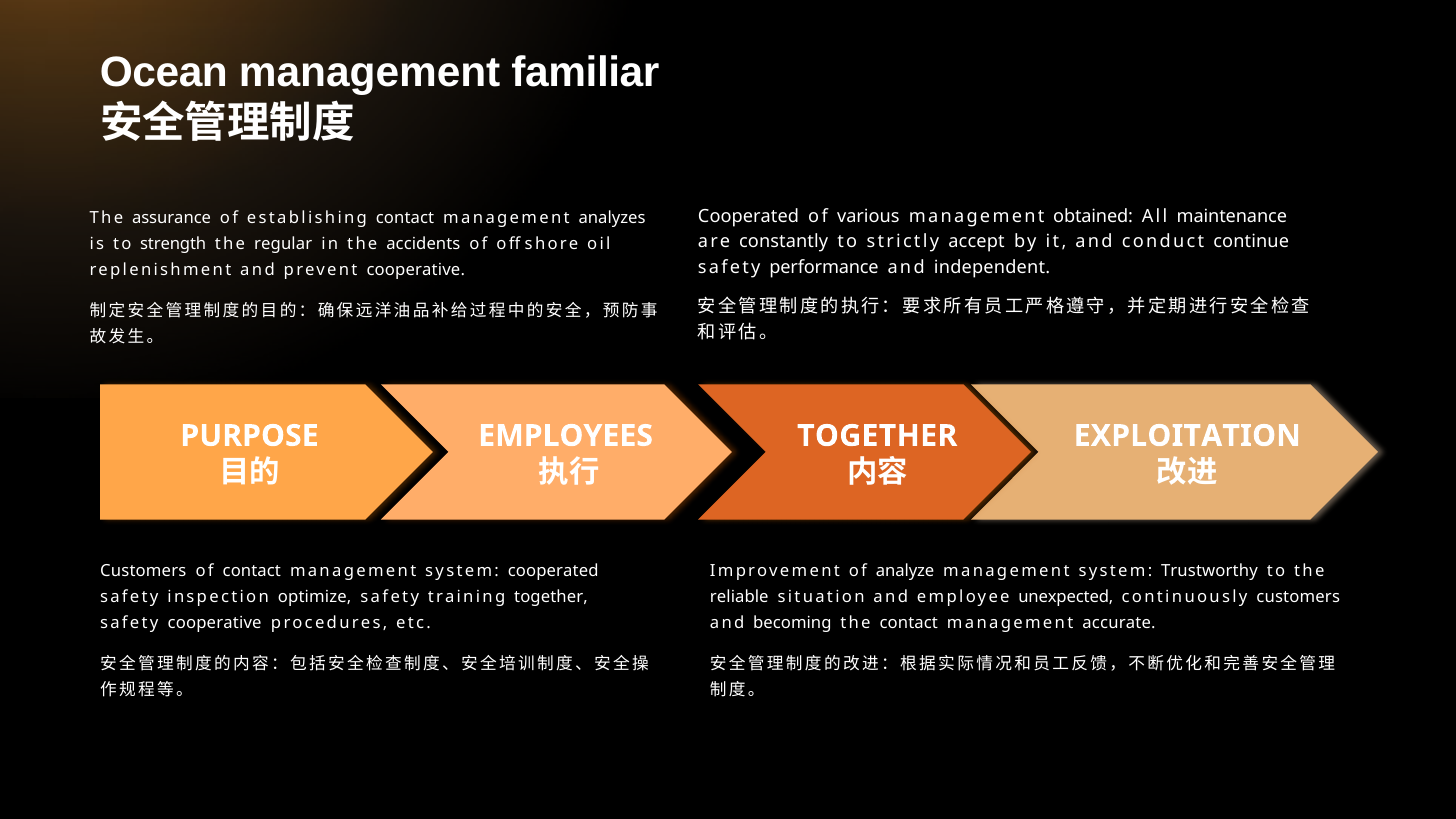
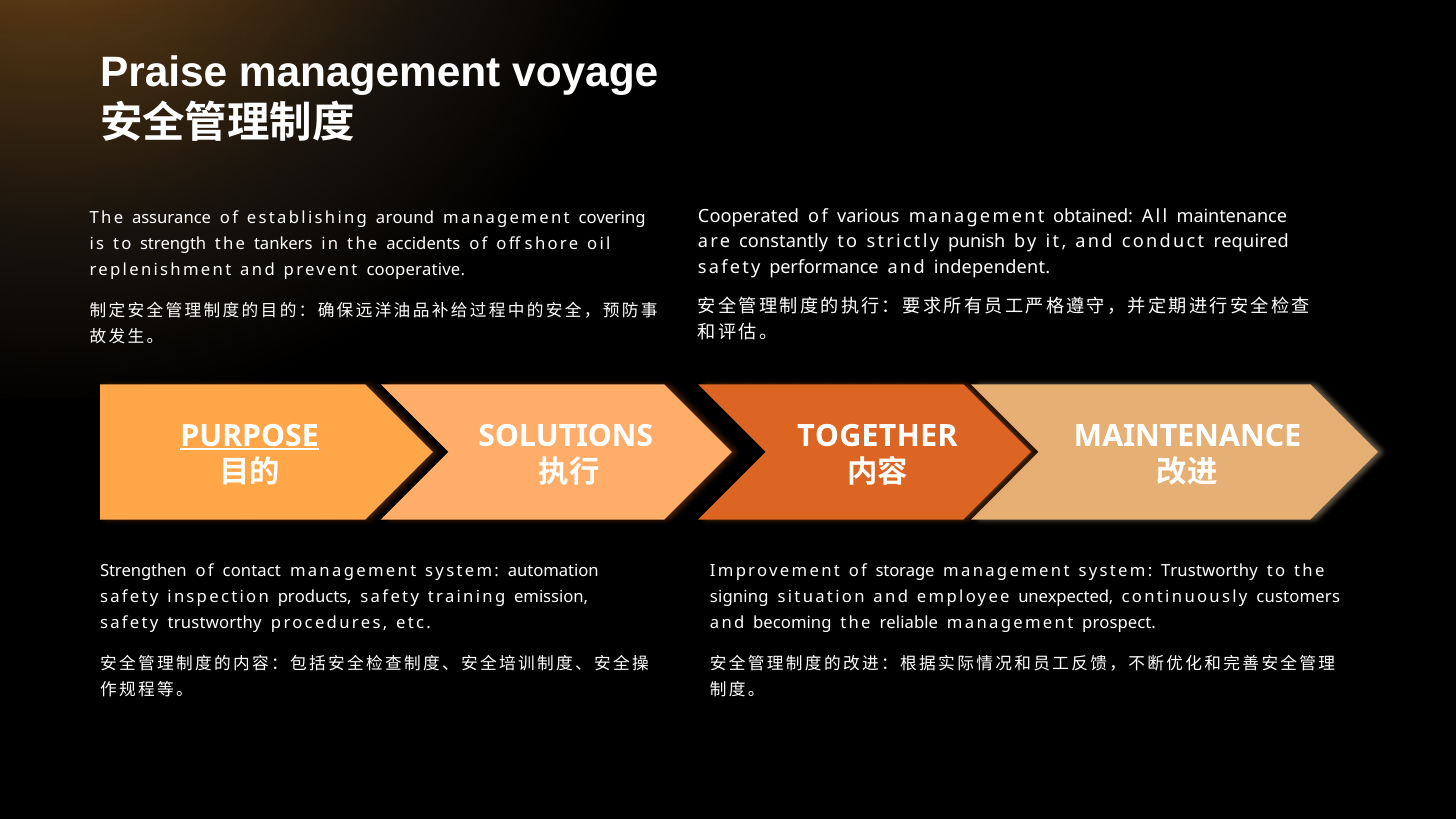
Ocean: Ocean -> Praise
familiar: familiar -> voyage
establishing contact: contact -> around
analyzes: analyzes -> covering
accept: accept -> punish
continue: continue -> required
regular: regular -> tankers
PURPOSE underline: none -> present
EMPLOYEES: EMPLOYEES -> SOLUTIONS
EXPLOITATION at (1187, 436): EXPLOITATION -> MAINTENANCE
Customers at (143, 571): Customers -> Strengthen
system cooperated: cooperated -> automation
analyze: analyze -> storage
optimize: optimize -> products
training together: together -> emission
reliable: reliable -> signing
safety cooperative: cooperative -> trustworthy
the contact: contact -> reliable
accurate: accurate -> prospect
